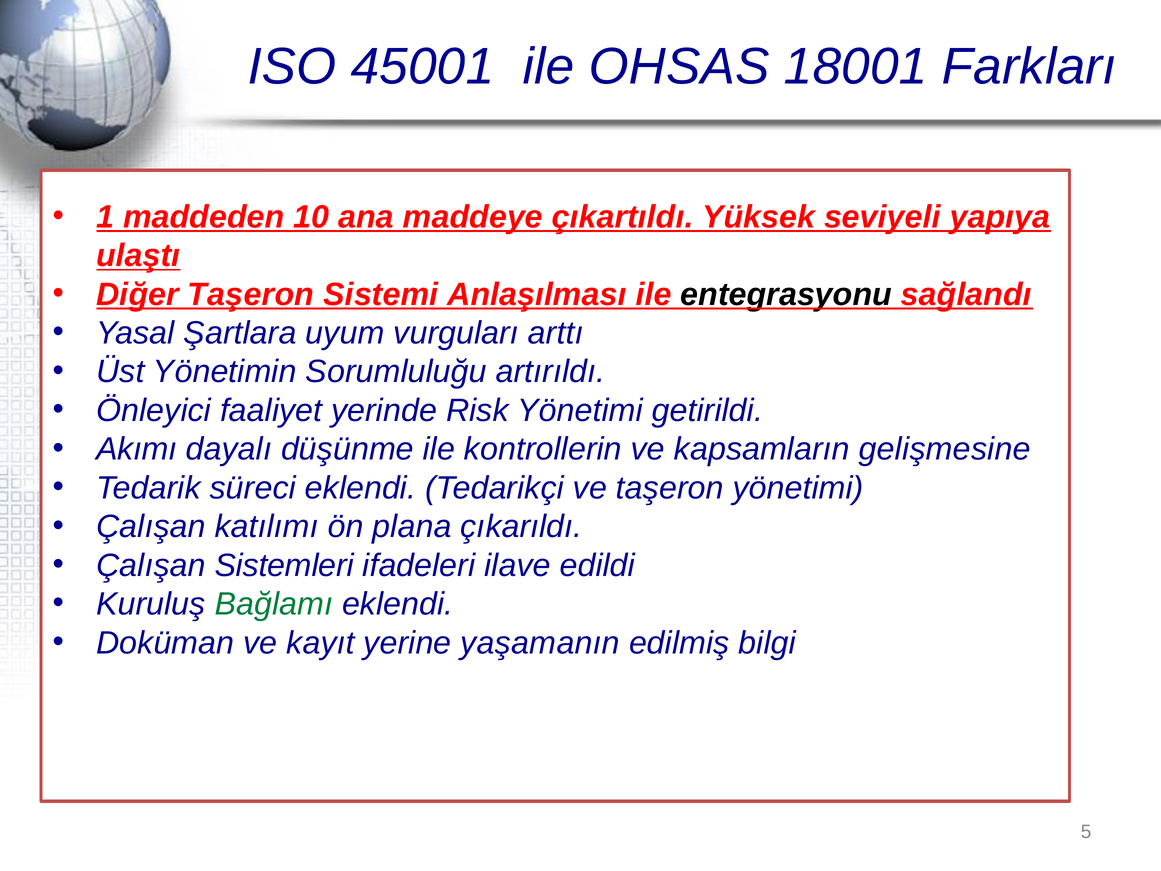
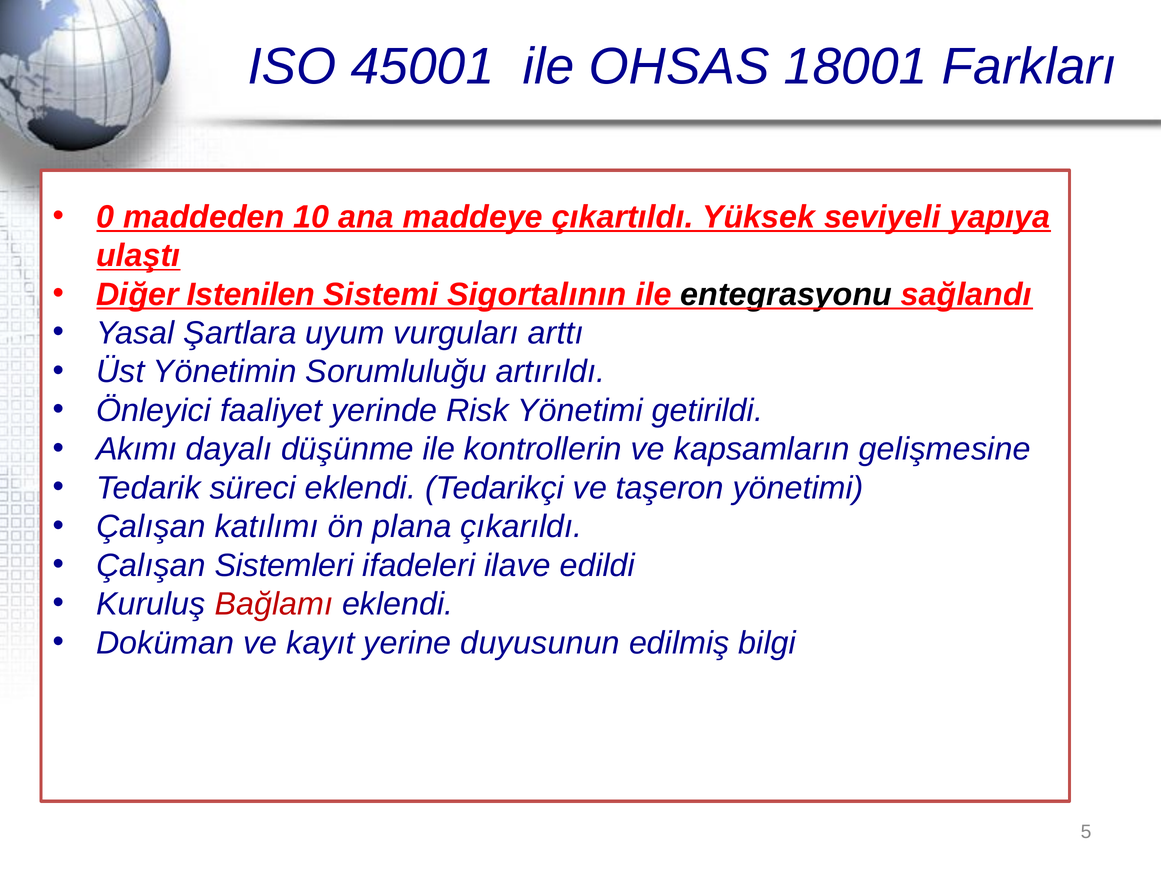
1: 1 -> 0
Diğer Taşeron: Taşeron -> Istenilen
Anlaşılması: Anlaşılması -> Sigortalının
Bağlamı colour: green -> red
yaşamanın: yaşamanın -> duyusunun
